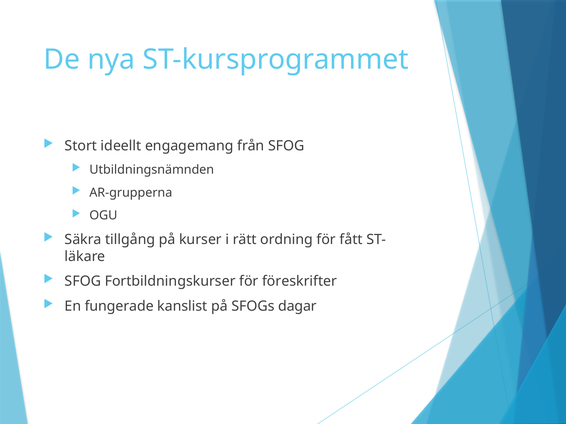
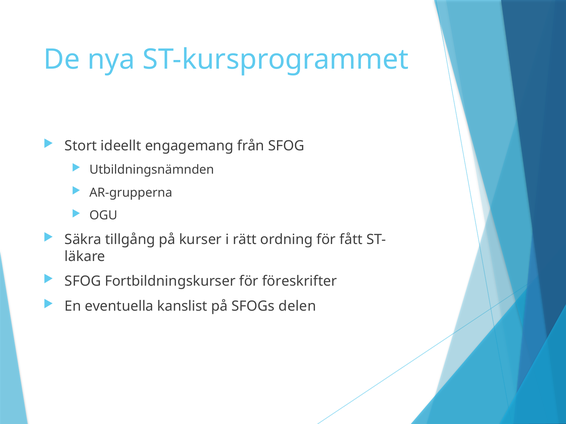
fungerade: fungerade -> eventuella
dagar: dagar -> delen
